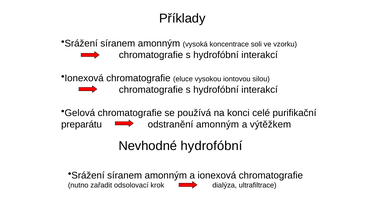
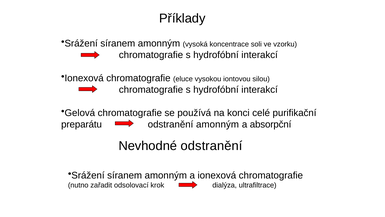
výtěžkem: výtěžkem -> absorpční
Nevhodné hydrofóbní: hydrofóbní -> odstranění
